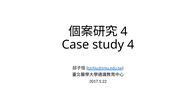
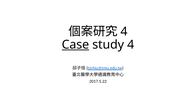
Case underline: none -> present
